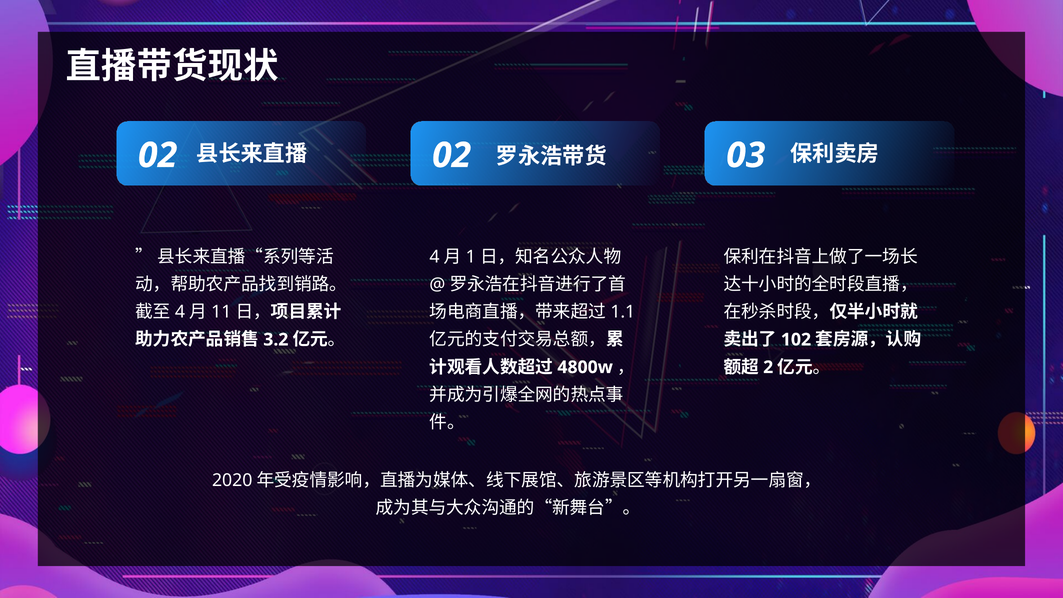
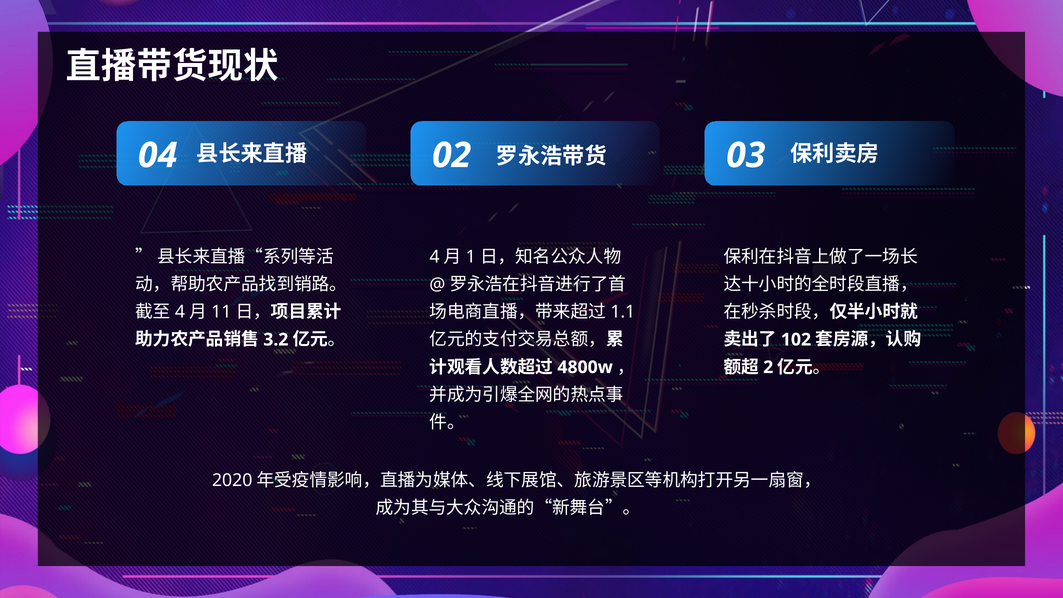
0 2: 2 -> 4
